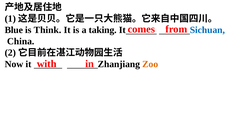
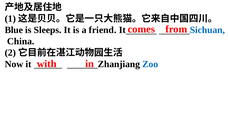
Think: Think -> Sleeps
taking: taking -> friend
Zoo colour: orange -> blue
